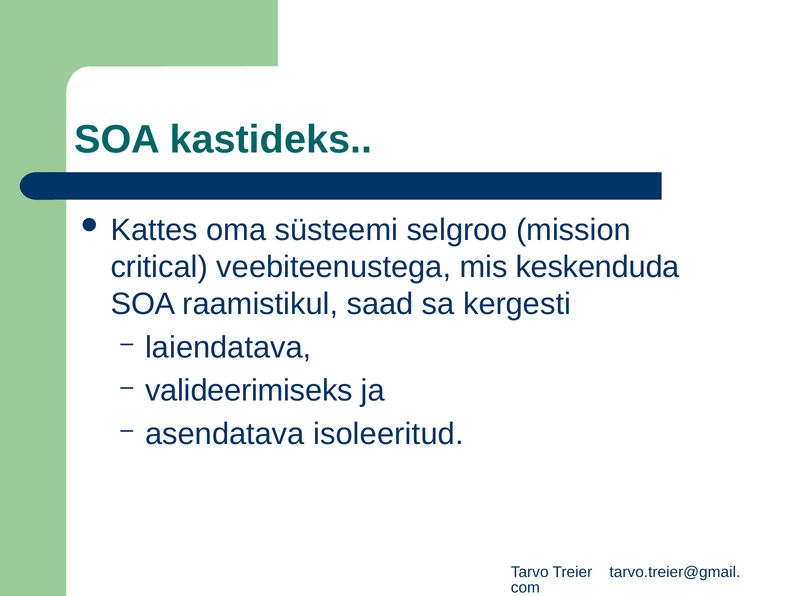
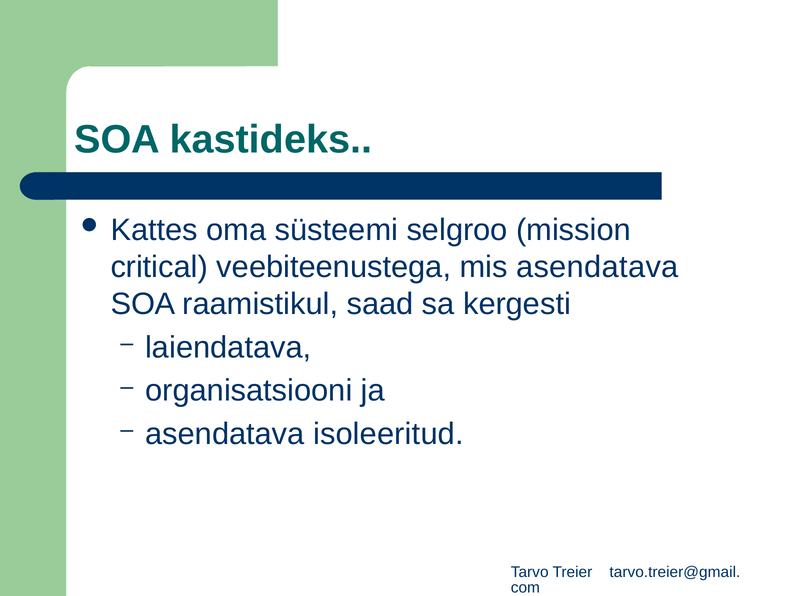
mis keskenduda: keskenduda -> asendatava
valideerimiseks: valideerimiseks -> organisatsiooni
